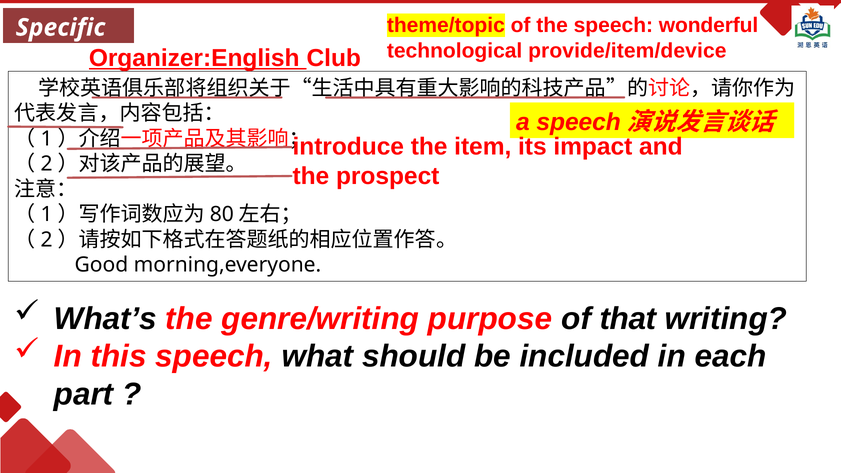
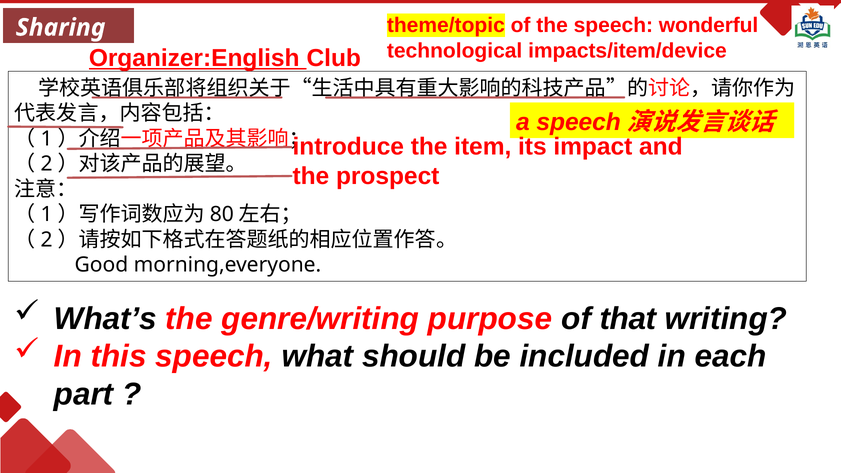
Specific: Specific -> Sharing
provide/item/device: provide/item/device -> impacts/item/device
